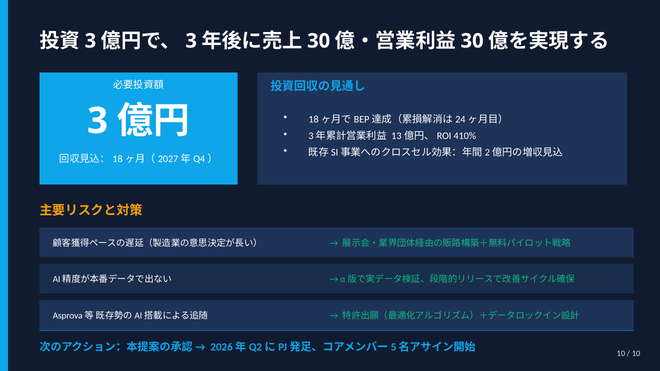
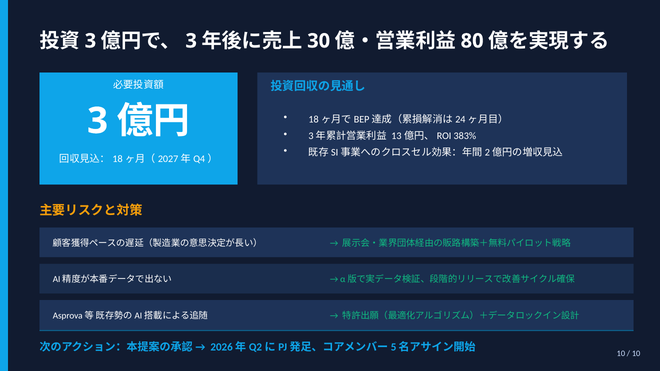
30 at (472, 41): 30 -> 80
410%: 410% -> 383%
